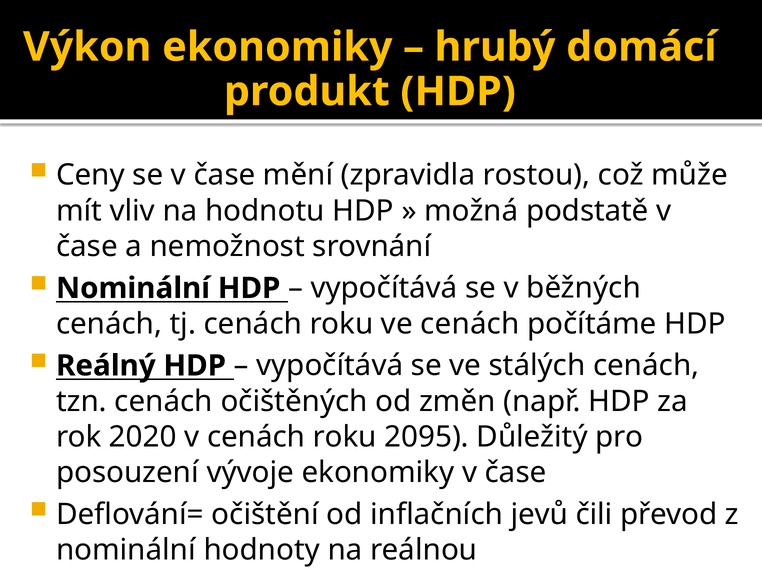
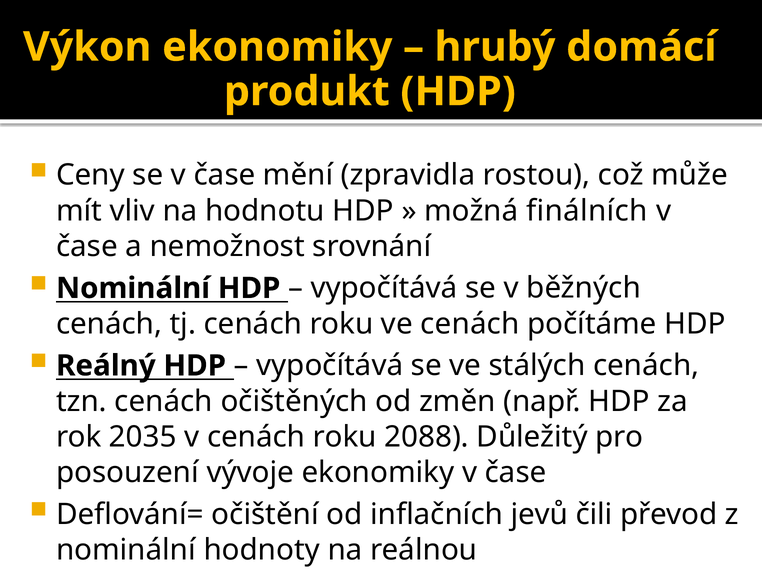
podstatě: podstatě -> finálních
2020: 2020 -> 2035
2095: 2095 -> 2088
